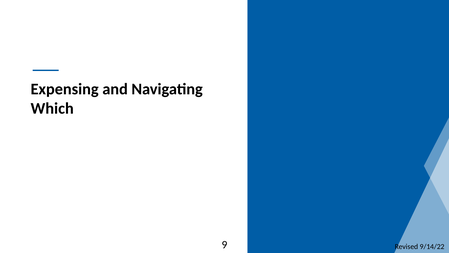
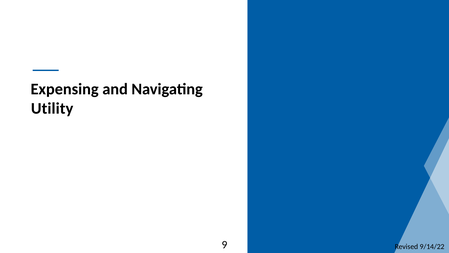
Which: Which -> Utility
